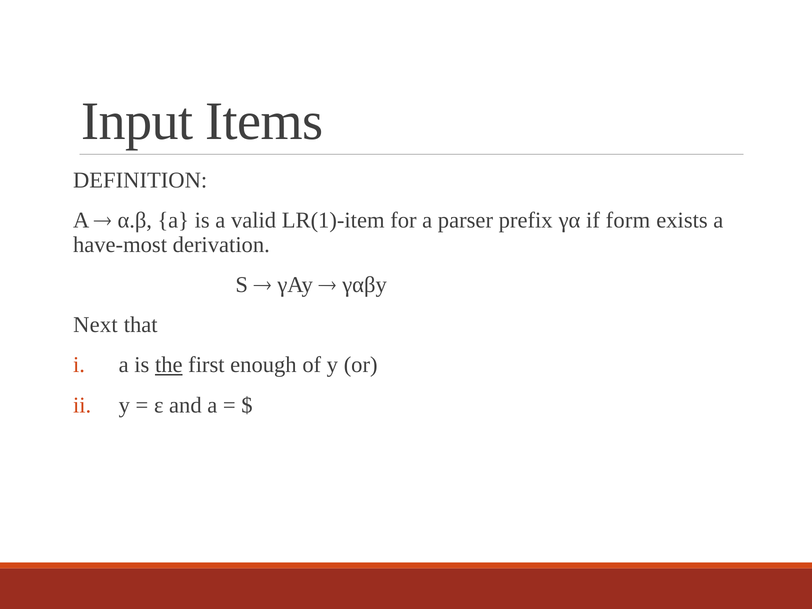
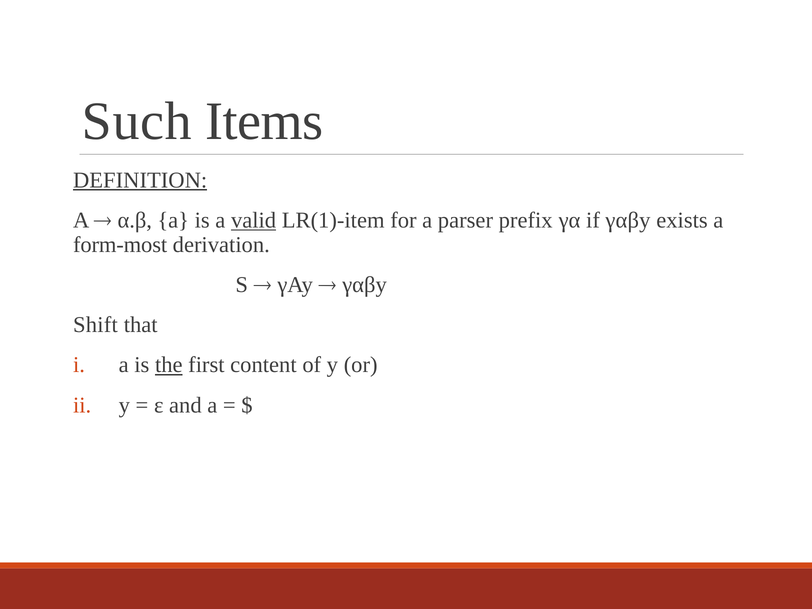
Input: Input -> Such
DEFINITION underline: none -> present
valid underline: none -> present
if form: form -> γαβy
have-most: have-most -> form-most
Next: Next -> Shift
enough: enough -> content
